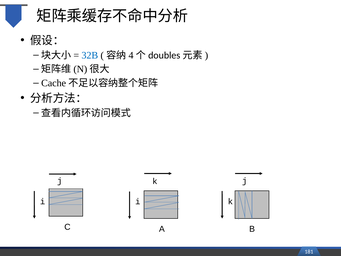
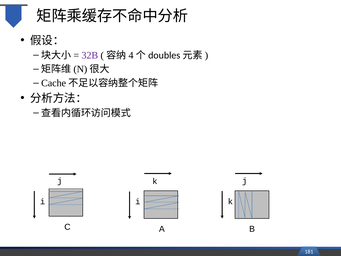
32B colour: blue -> purple
